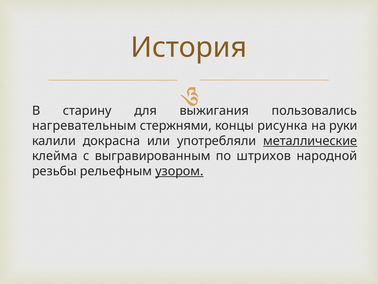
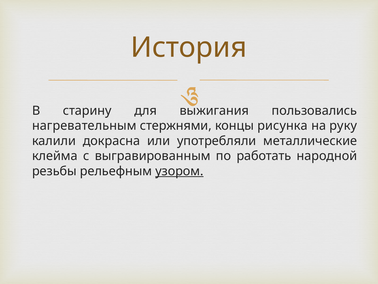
руки: руки -> руку
металлические underline: present -> none
штрихов: штрихов -> работать
